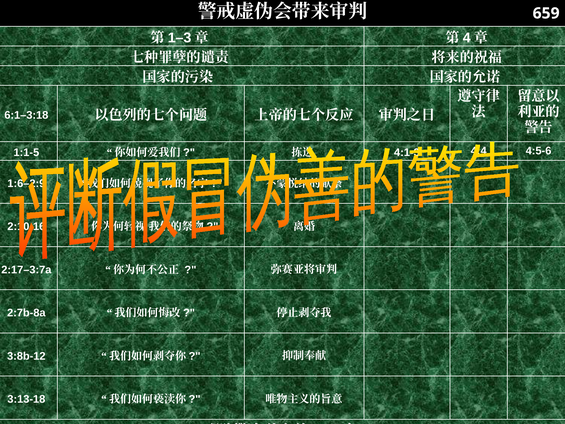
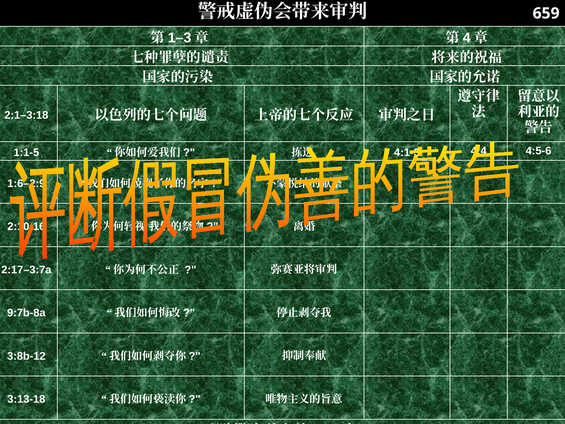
6:1–3:18: 6:1–3:18 -> 2:1–3:18
2:7b-8a: 2:7b-8a -> 9:7b-8a
